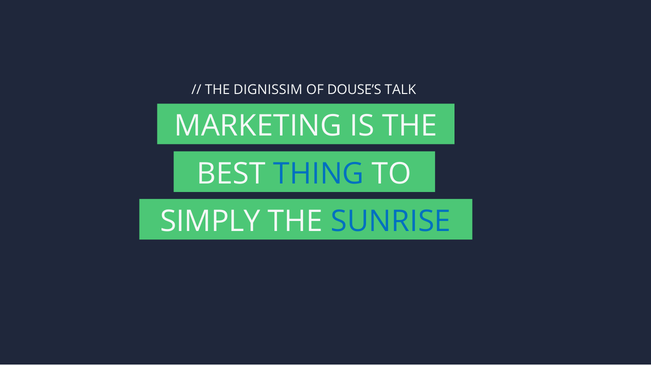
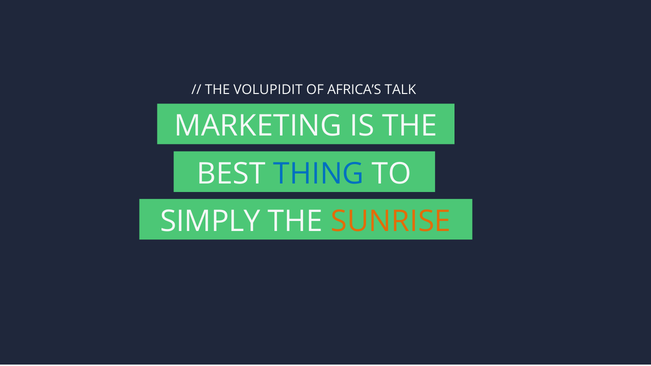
DIGNISSIM: DIGNISSIM -> VOLUPIDIT
DOUSE’S: DOUSE’S -> AFRICA’S
SUNRISE colour: blue -> orange
